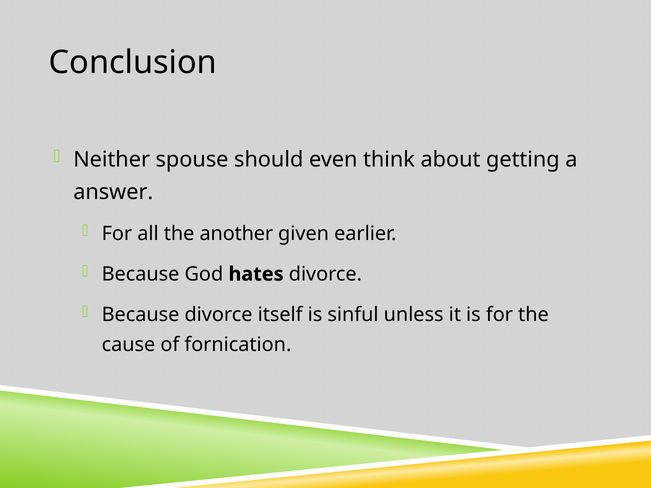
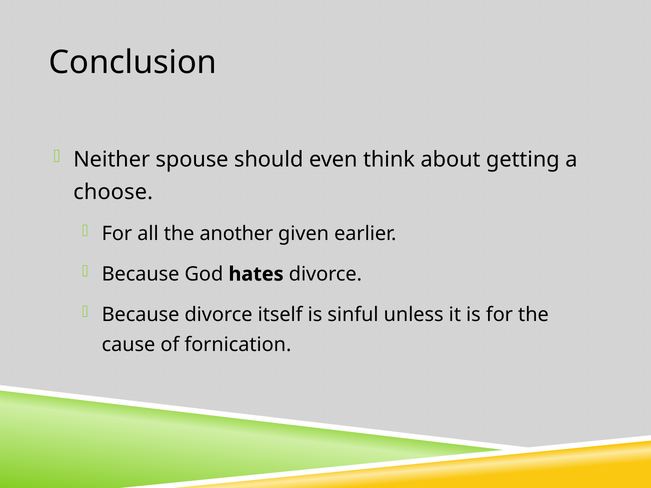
answer: answer -> choose
